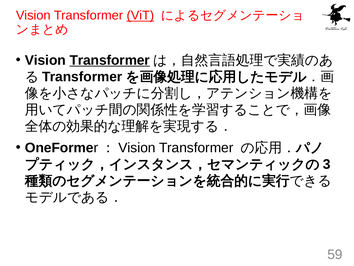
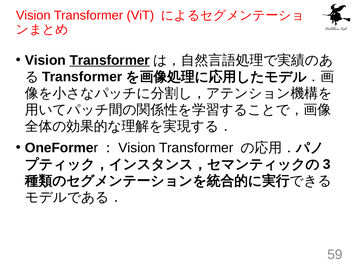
ViT underline: present -> none
